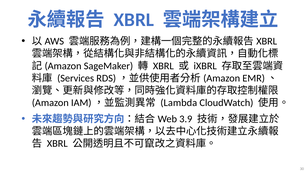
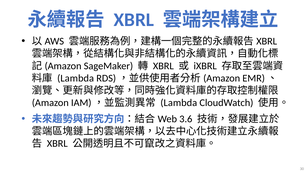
Services at (76, 78): Services -> Lambda
3.9: 3.9 -> 3.6
